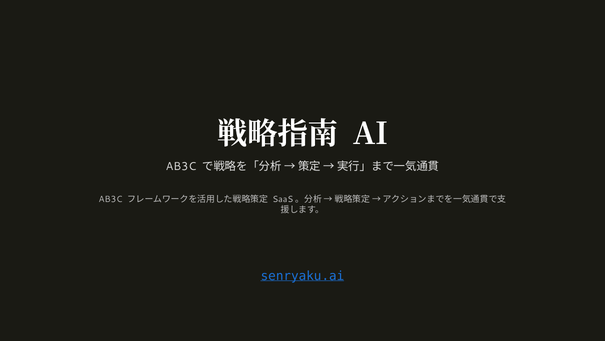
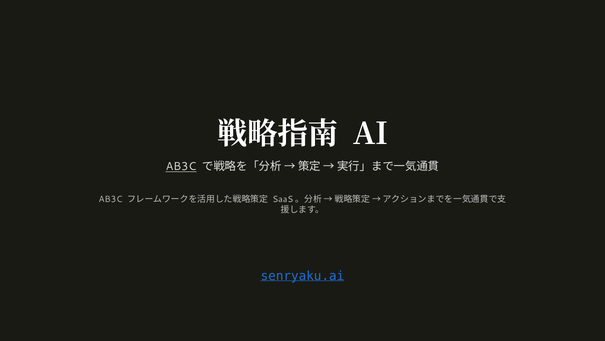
AB3C at (181, 166) underline: none -> present
